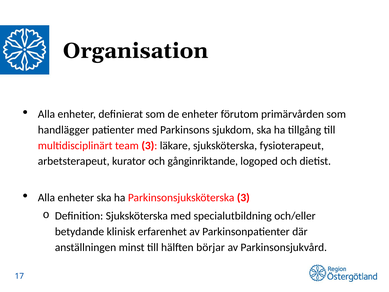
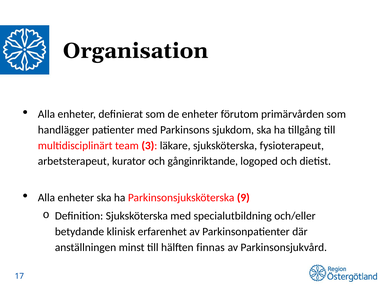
Parkinsonsjuksköterska 3: 3 -> 9
börjar: börjar -> finnas
